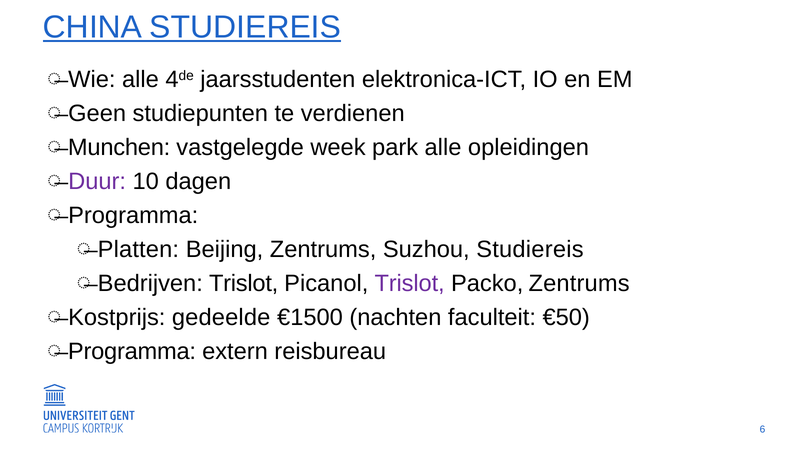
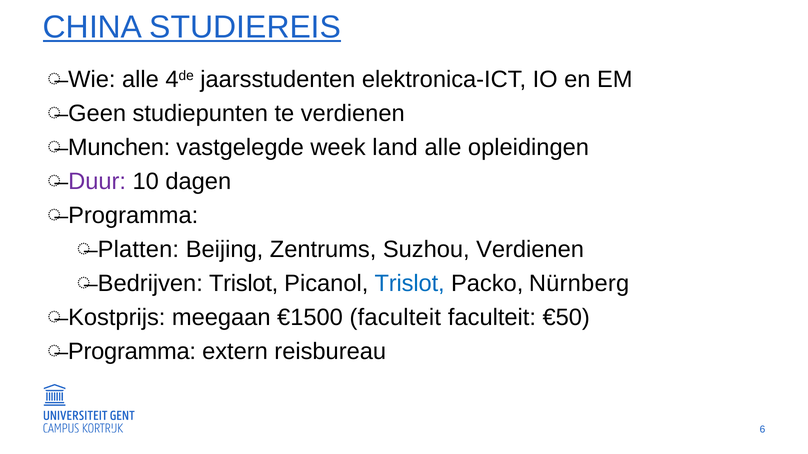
park: park -> land
Suzhou Studiereis: Studiereis -> Verdienen
Trislot at (410, 284) colour: purple -> blue
Packo Zentrums: Zentrums -> Nürnberg
gedeelde: gedeelde -> meegaan
€1500 nachten: nachten -> faculteit
